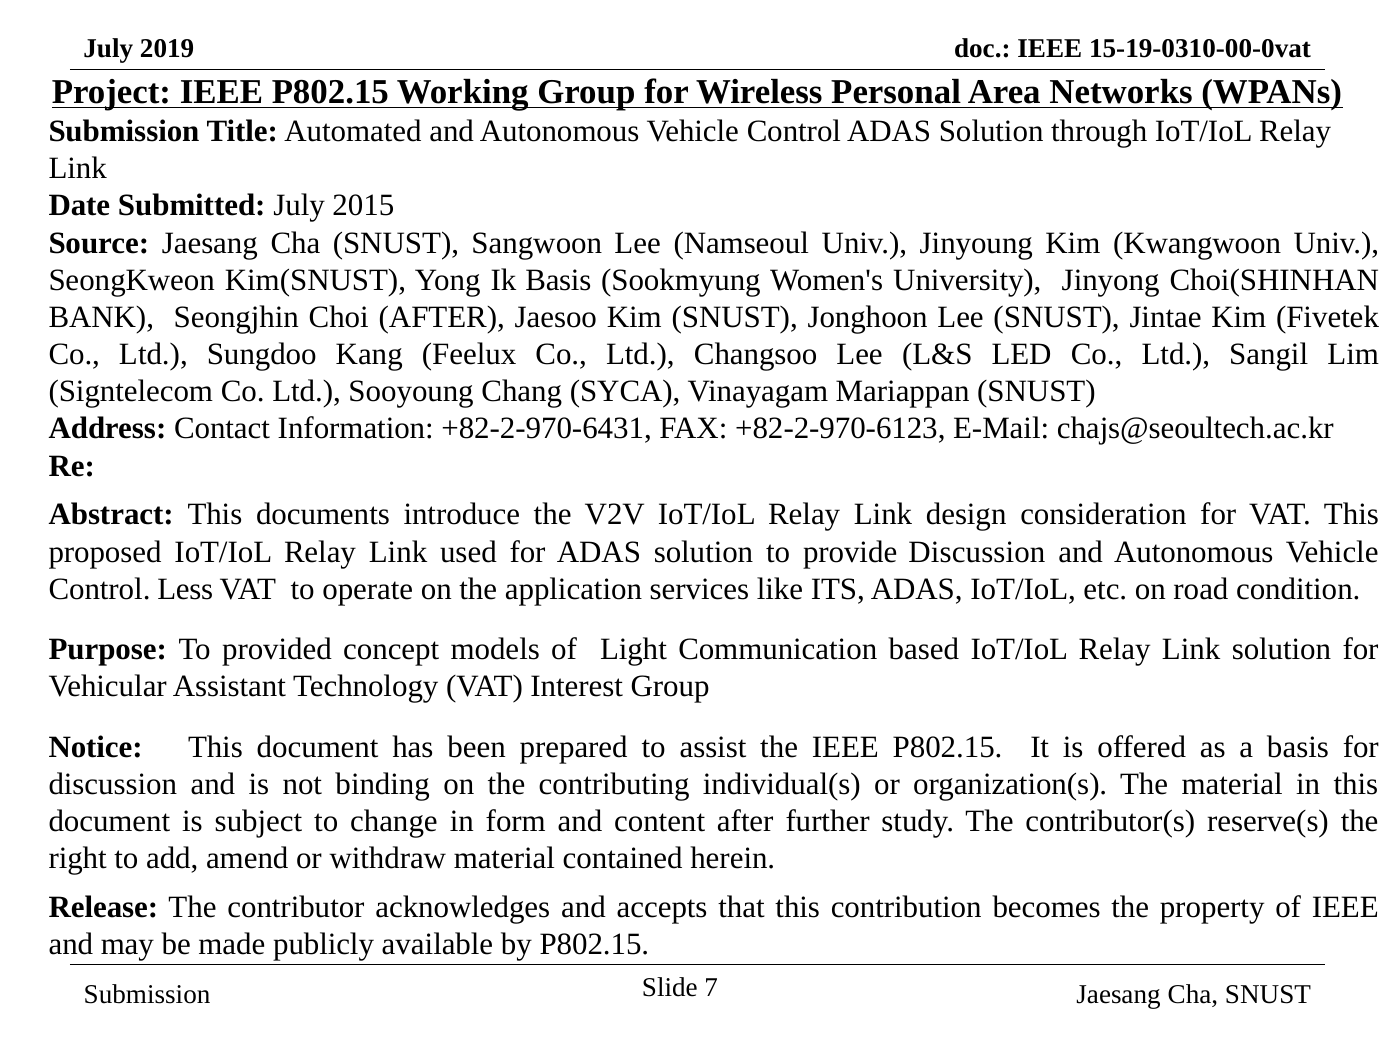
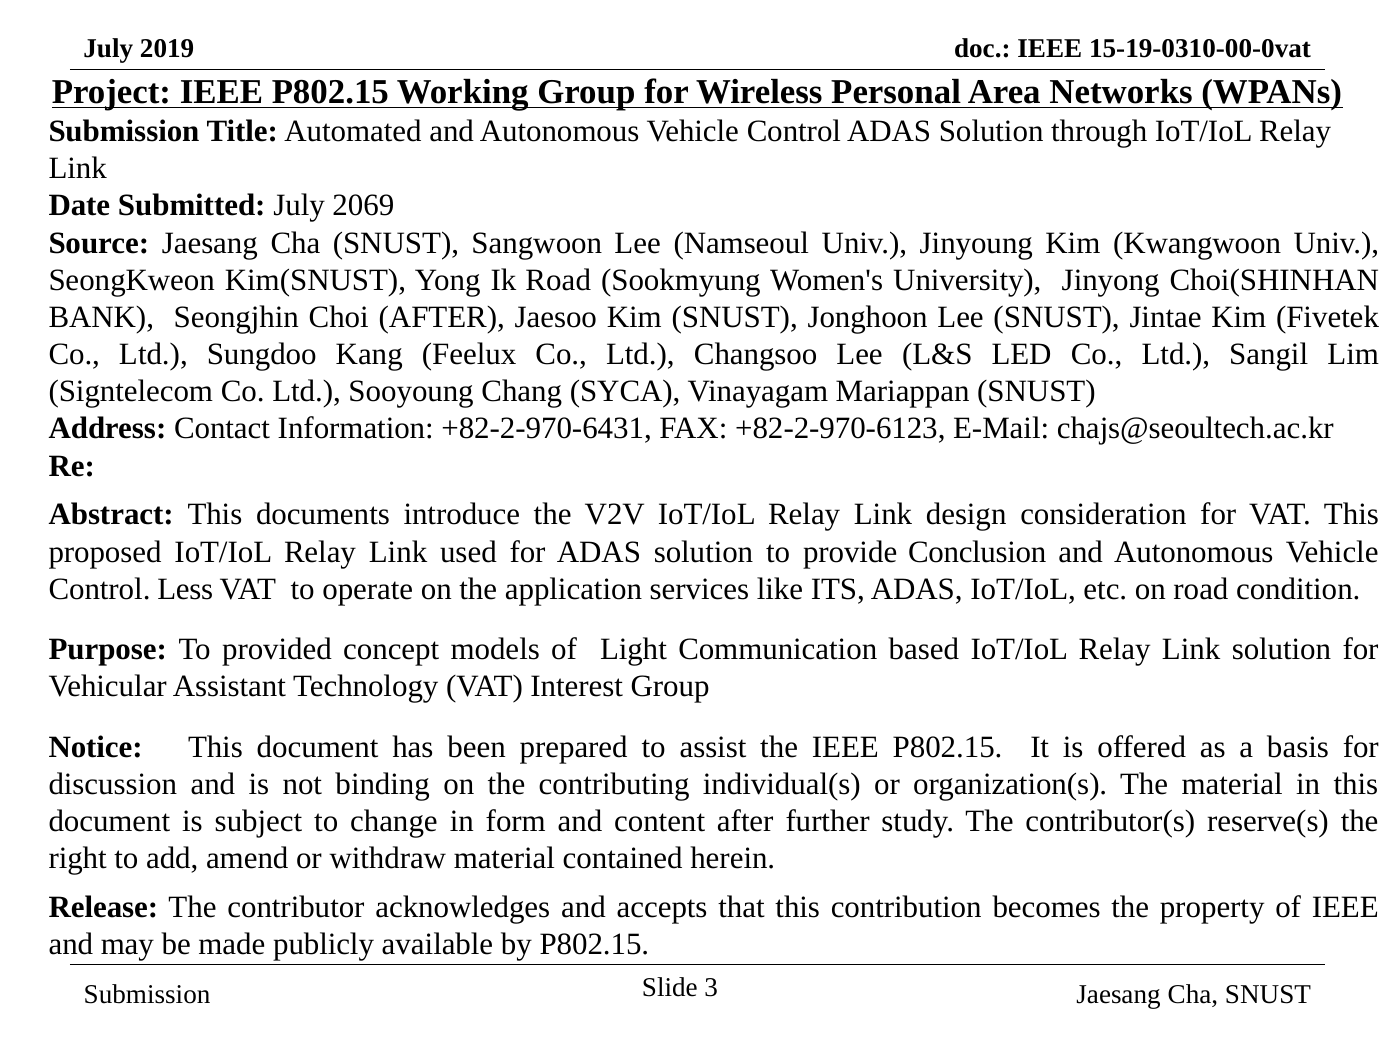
2015: 2015 -> 2069
Ik Basis: Basis -> Road
provide Discussion: Discussion -> Conclusion
7: 7 -> 3
